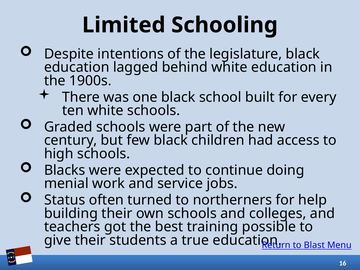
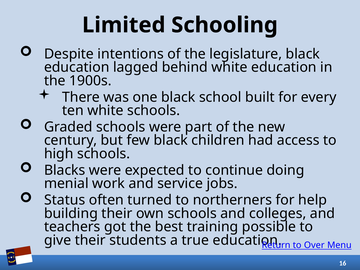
Blast: Blast -> Over
